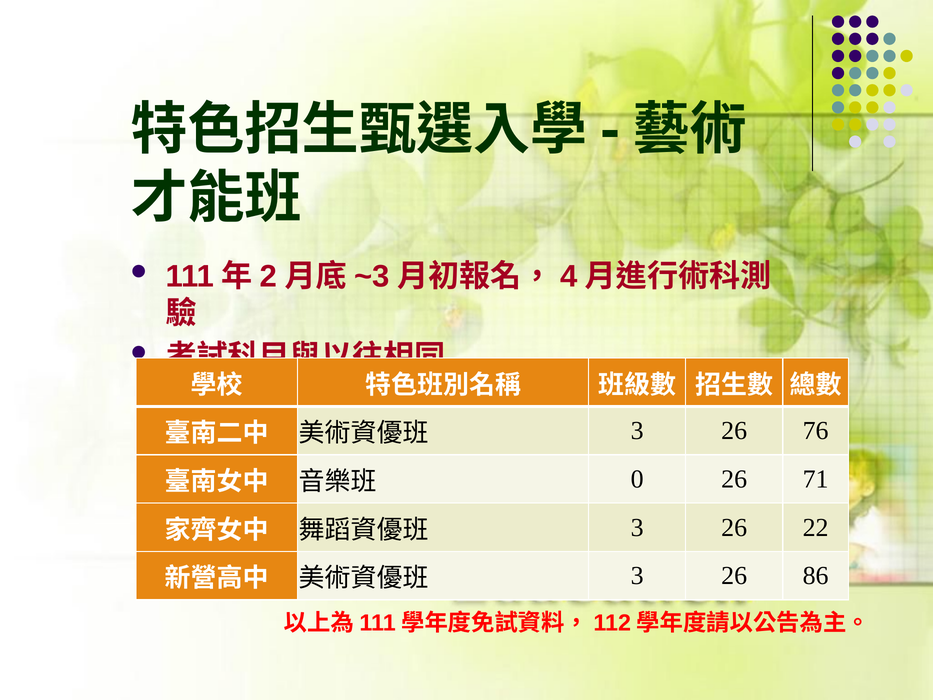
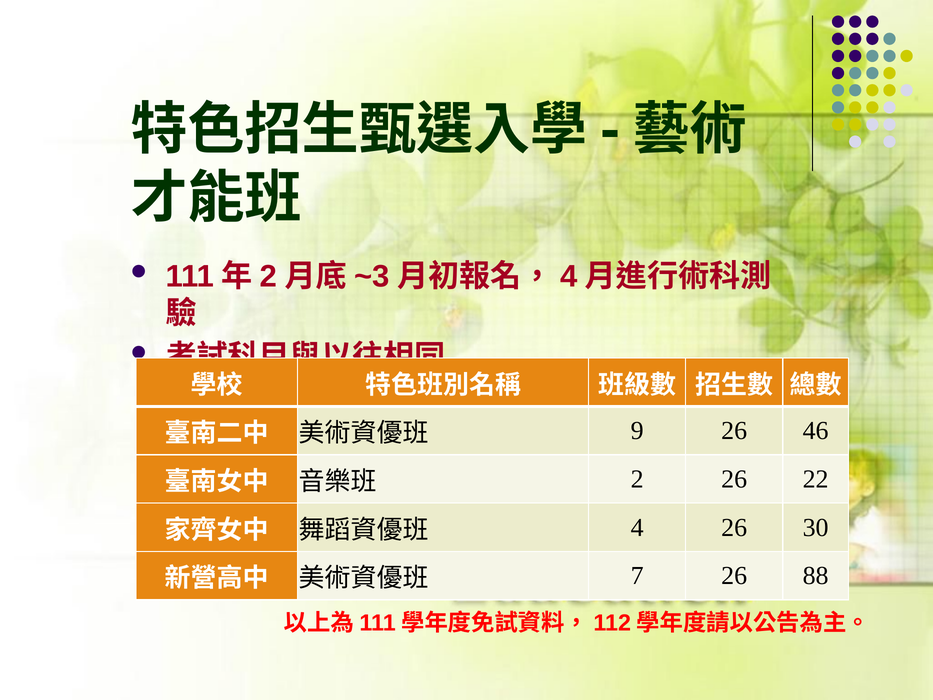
3 at (637, 431): 3 -> 9
76: 76 -> 46
0: 0 -> 2
71: 71 -> 22
3 at (637, 527): 3 -> 4
22: 22 -> 30
3 at (637, 576): 3 -> 7
86: 86 -> 88
